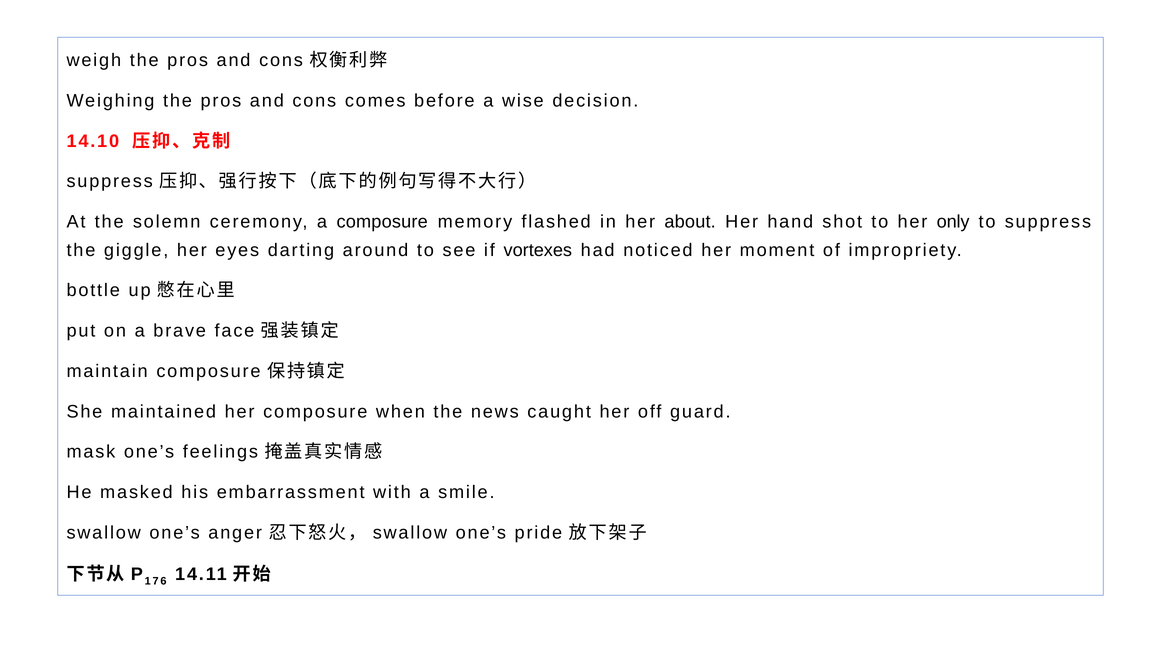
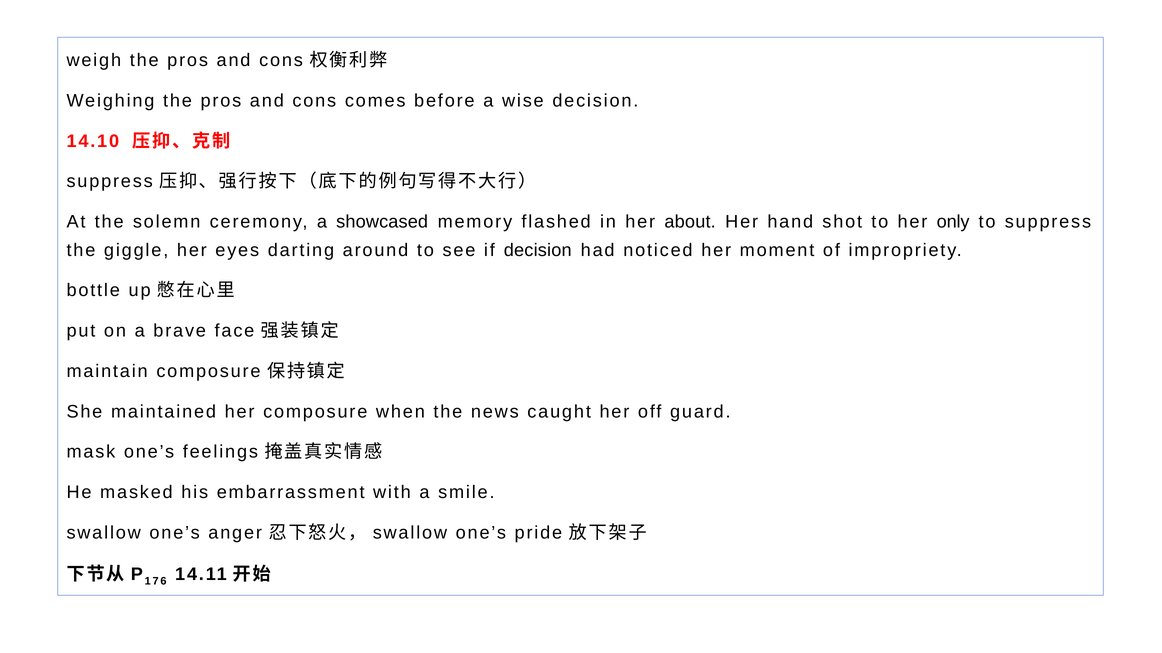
a composure: composure -> showcased
if vortexes: vortexes -> decision
